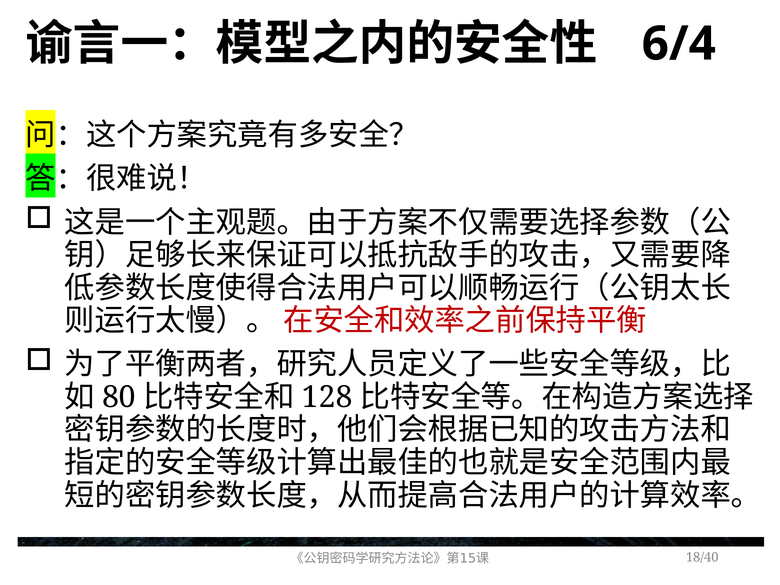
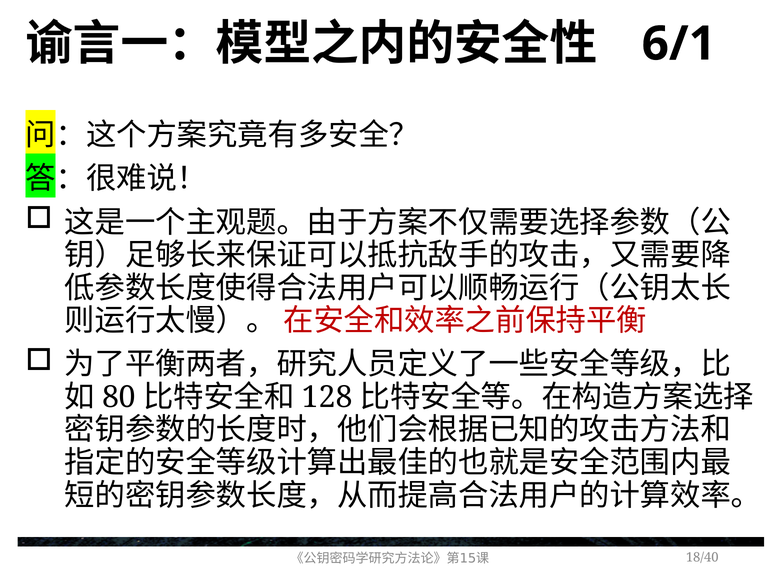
6/4: 6/4 -> 6/1
